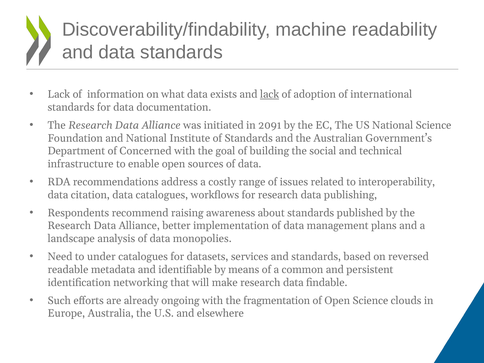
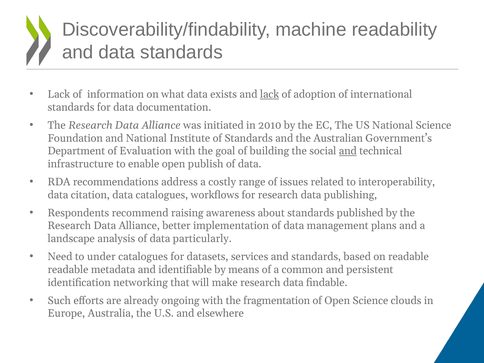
2091: 2091 -> 2010
Concerned: Concerned -> Evaluation
and at (348, 151) underline: none -> present
sources: sources -> publish
monopolies: monopolies -> particularly
on reversed: reversed -> readable
